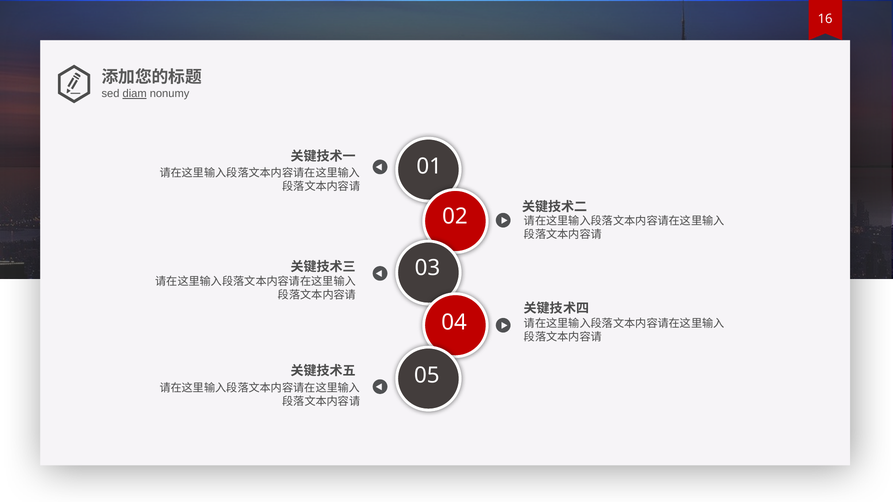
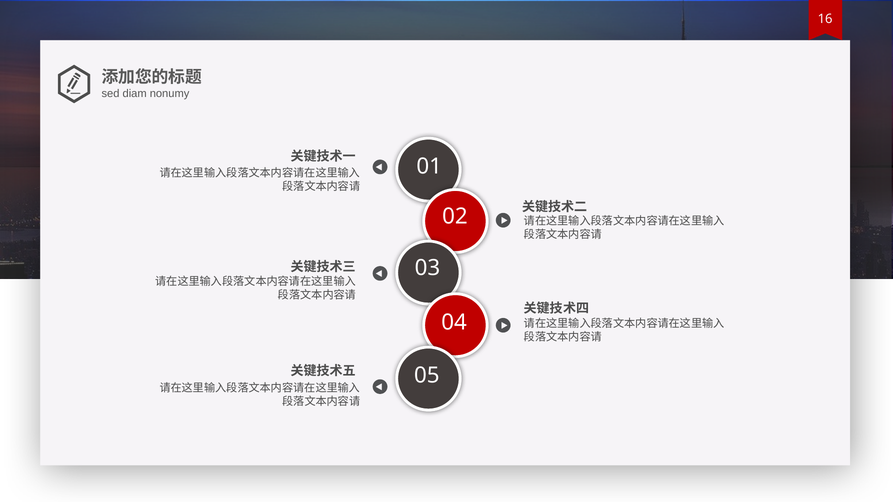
diam underline: present -> none
